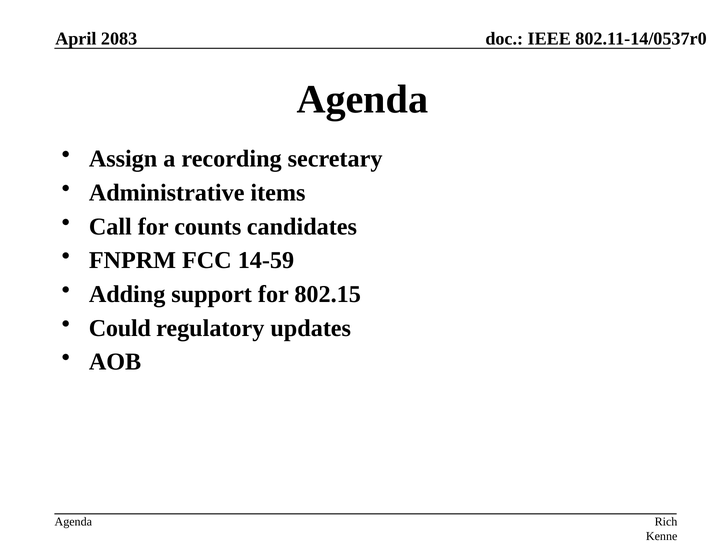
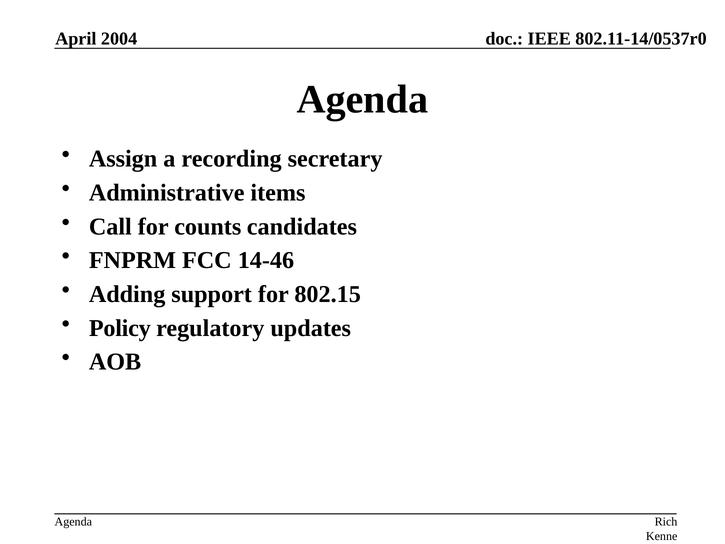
2083: 2083 -> 2004
14-59: 14-59 -> 14-46
Could: Could -> Policy
